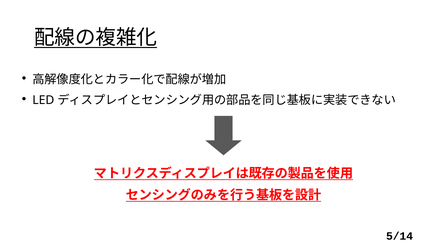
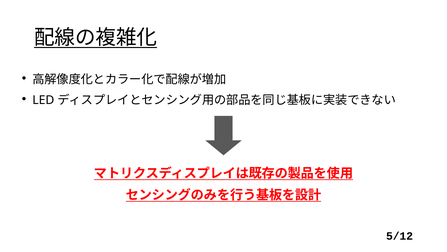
5/14: 5/14 -> 5/12
